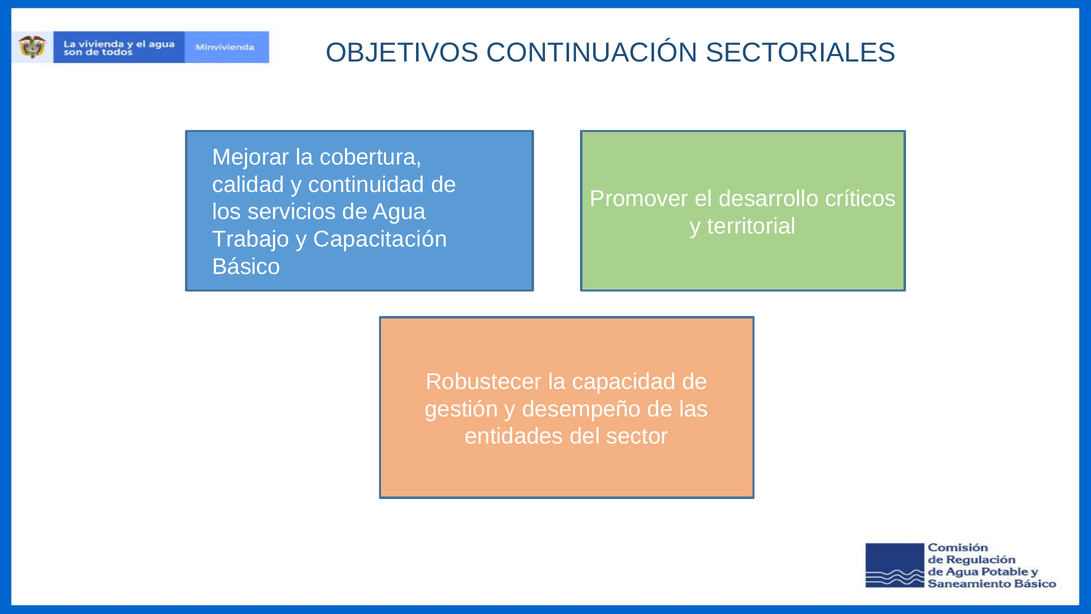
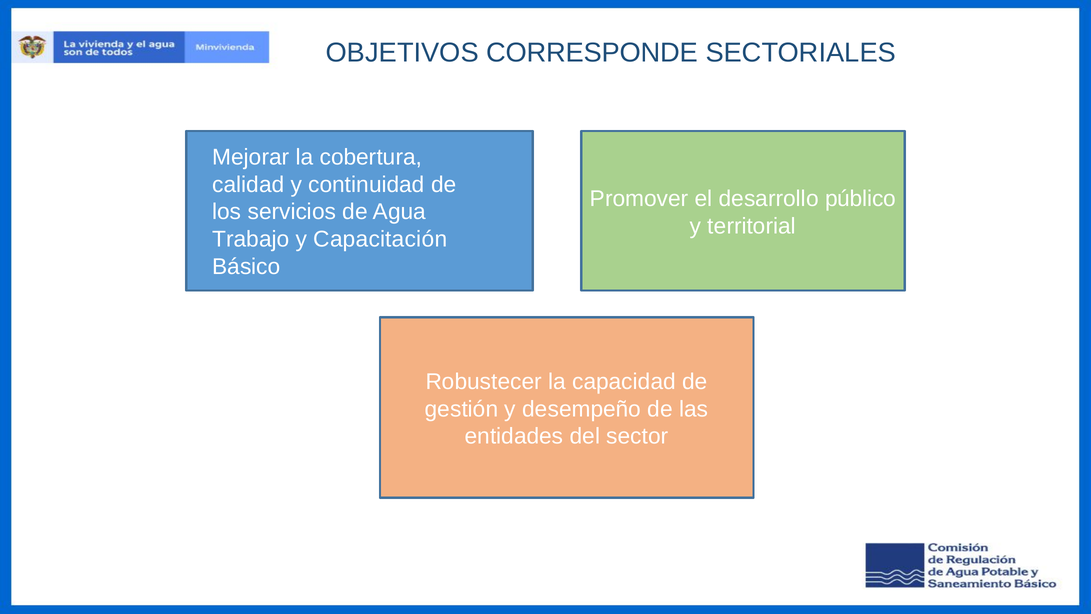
CONTINUACIÓN: CONTINUACIÓN -> CORRESPONDE
críticos: críticos -> público
